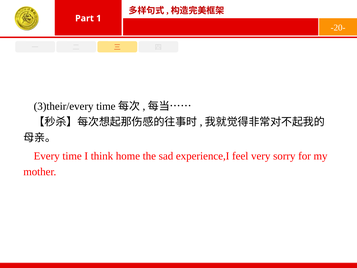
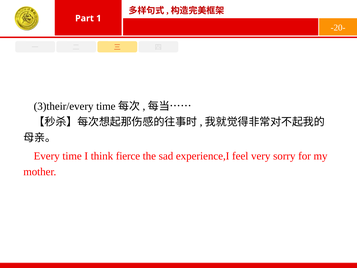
home: home -> fierce
